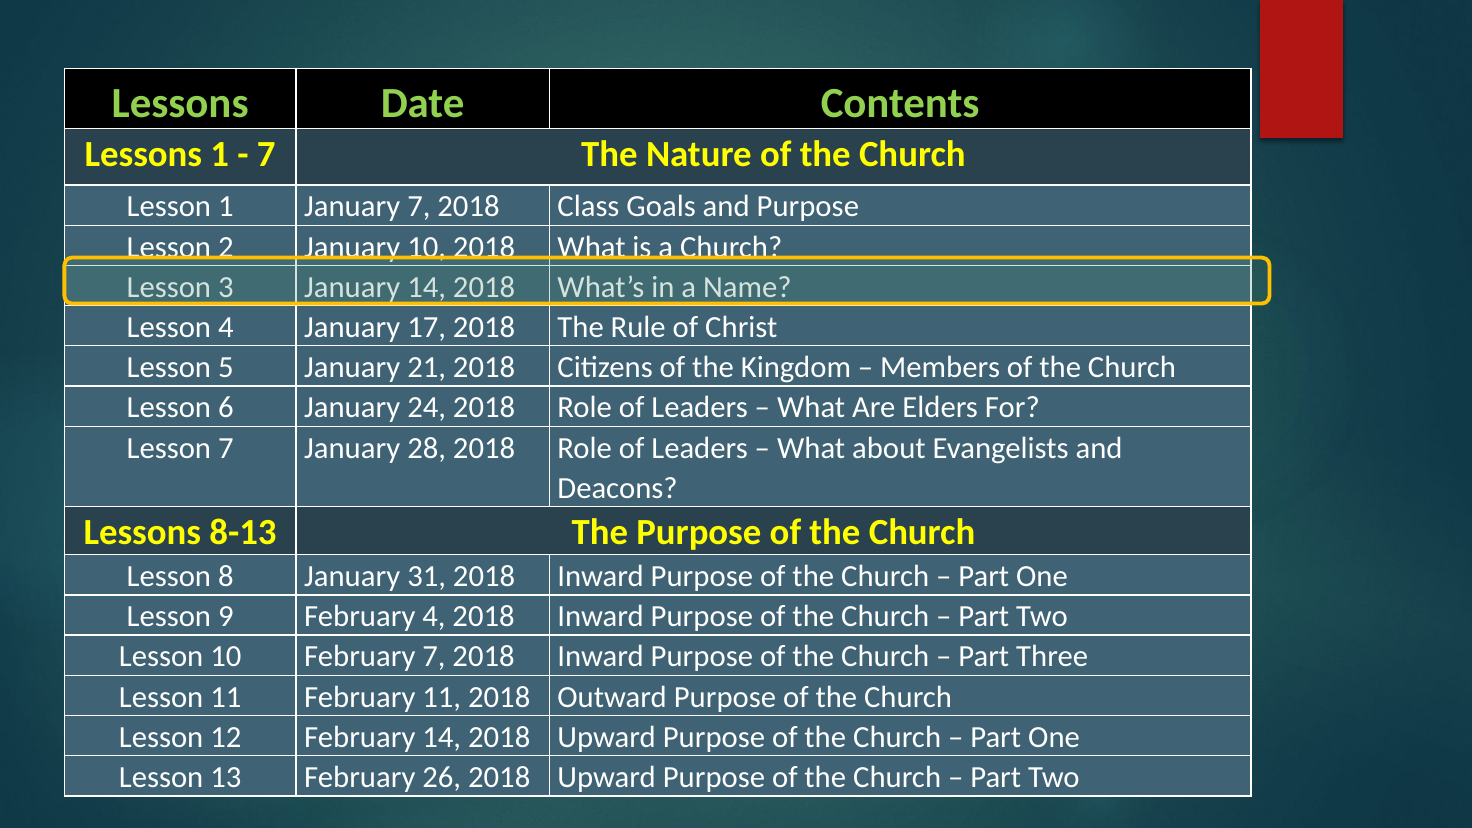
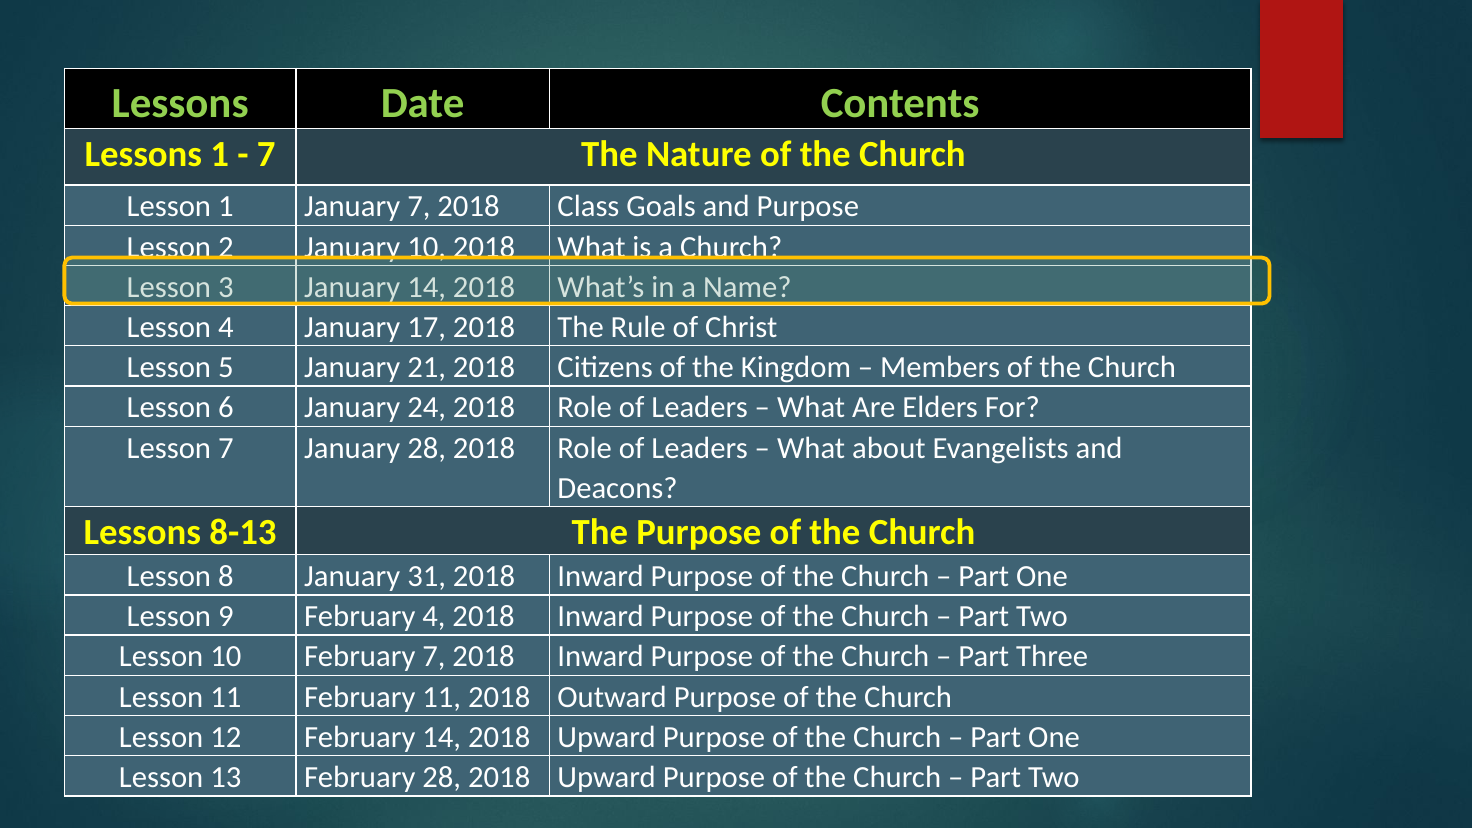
February 26: 26 -> 28
